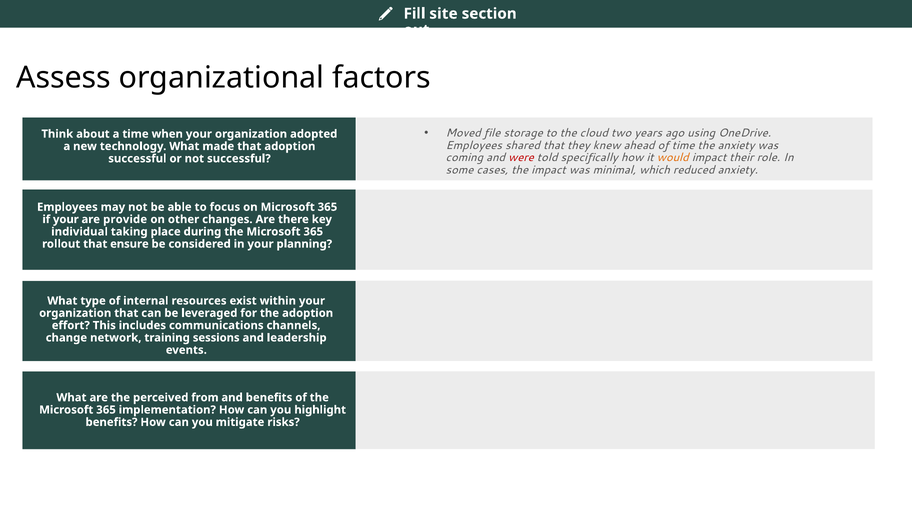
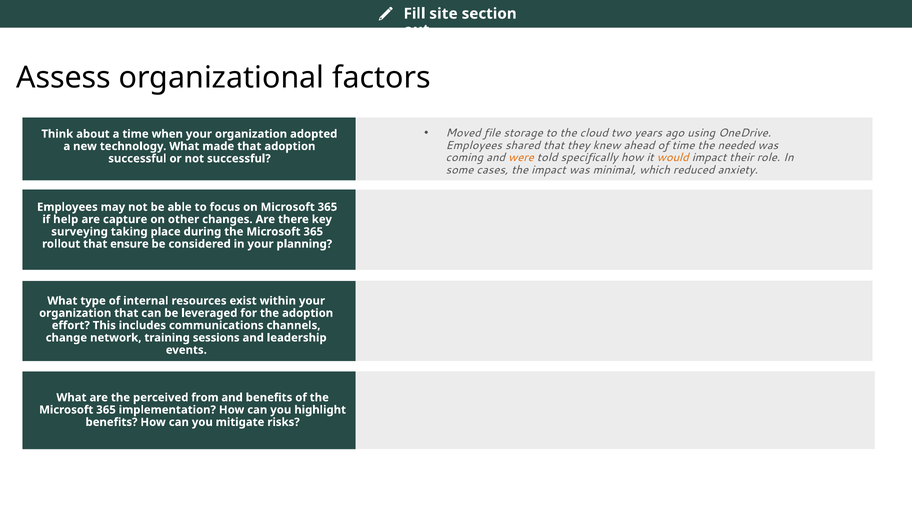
the anxiety: anxiety -> needed
were colour: red -> orange
if your: your -> help
provide: provide -> capture
individual: individual -> surveying
